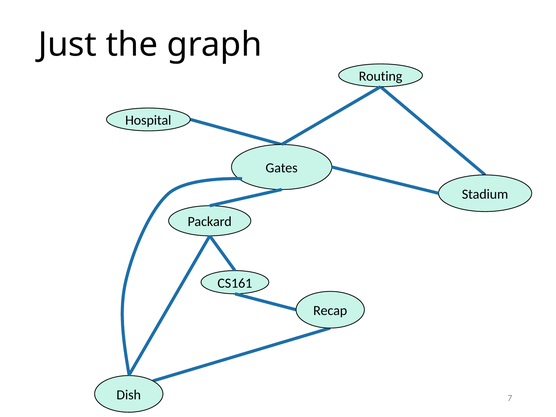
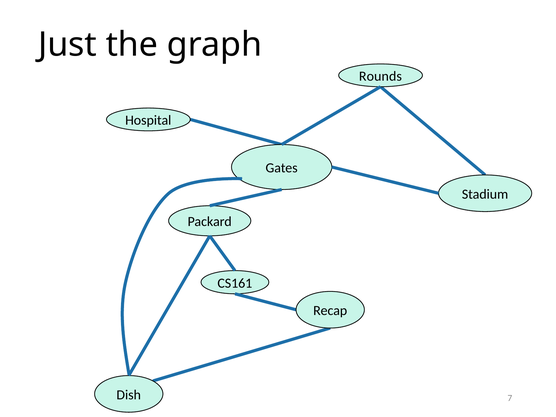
Routing: Routing -> Rounds
